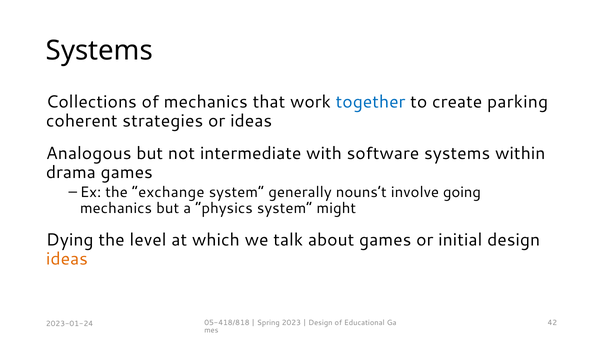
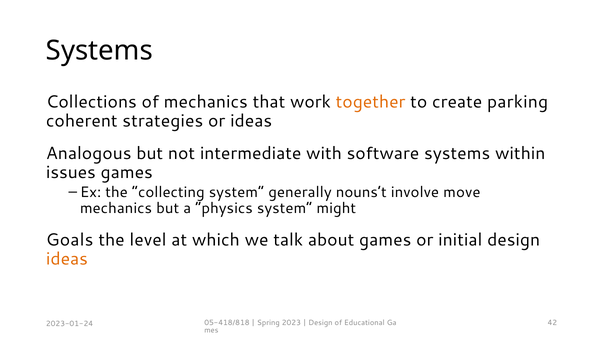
together colour: blue -> orange
drama: drama -> issues
exchange: exchange -> collecting
going: going -> move
Dying: Dying -> Goals
